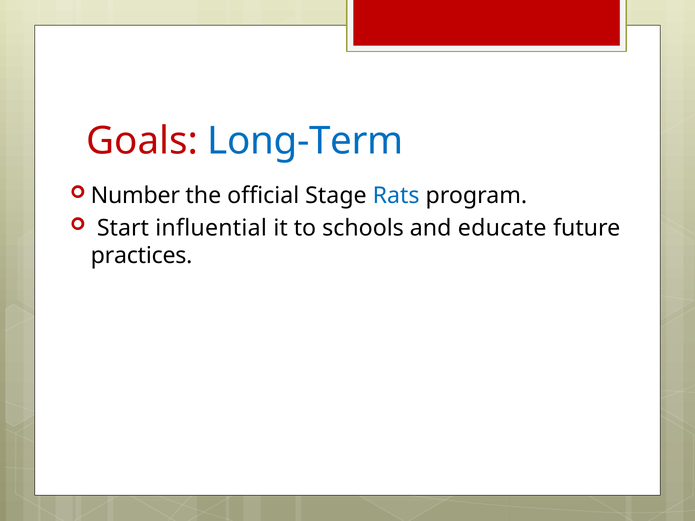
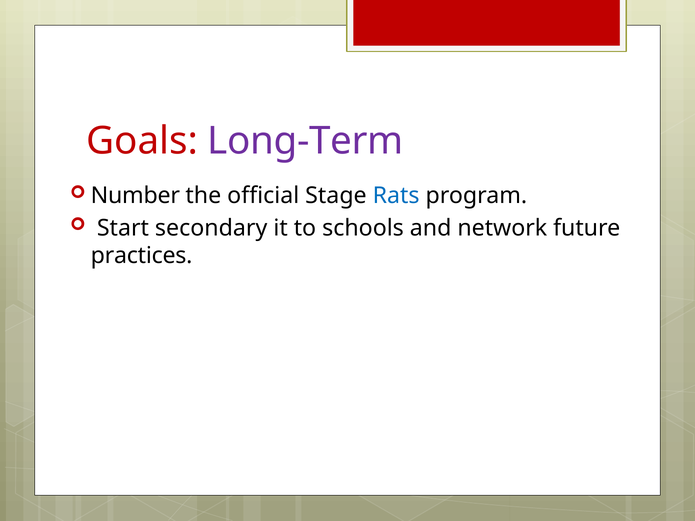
Long-Term colour: blue -> purple
influential: influential -> secondary
educate: educate -> network
